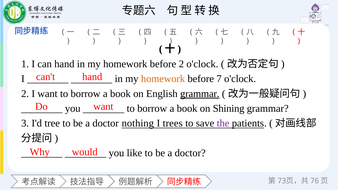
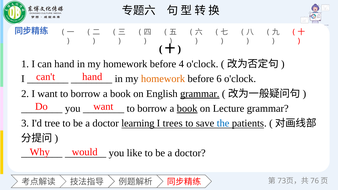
before 2: 2 -> 4
7: 7 -> 6
book at (187, 109) underline: none -> present
Shining: Shining -> Lecture
nothing: nothing -> learning
the colour: purple -> blue
